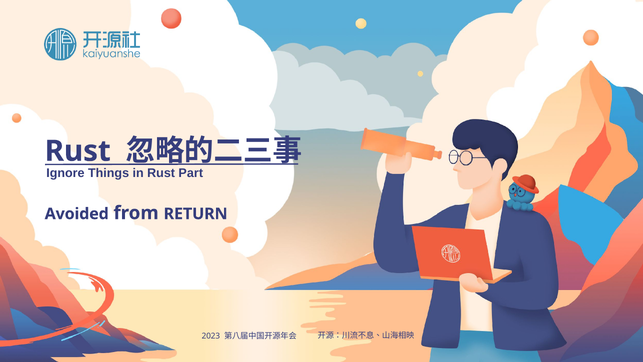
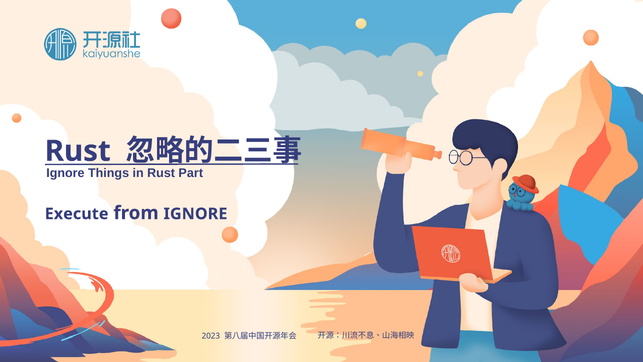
Avoided: Avoided -> Execute
from RETURN: RETURN -> IGNORE
